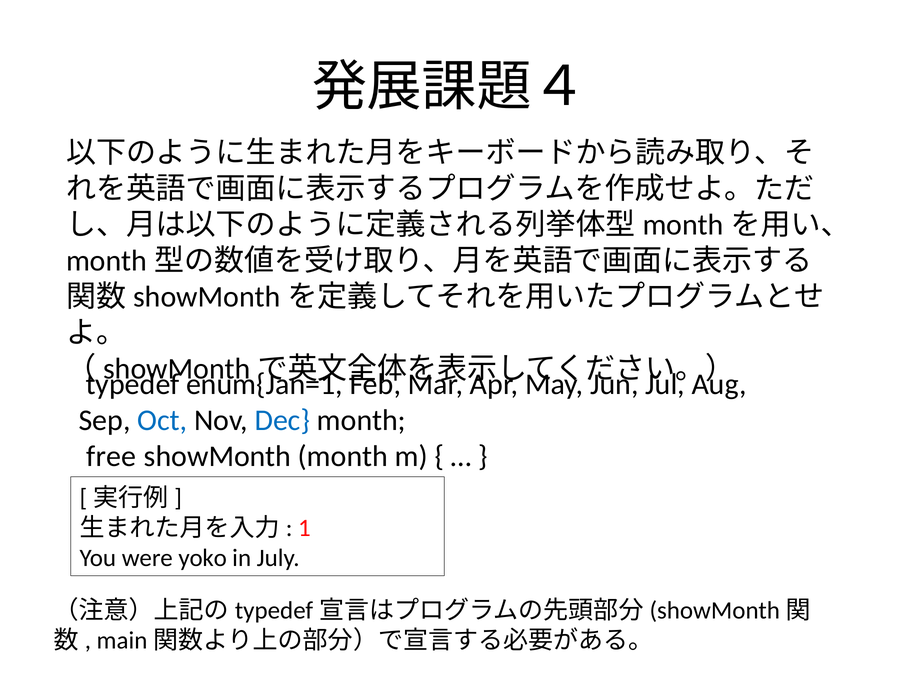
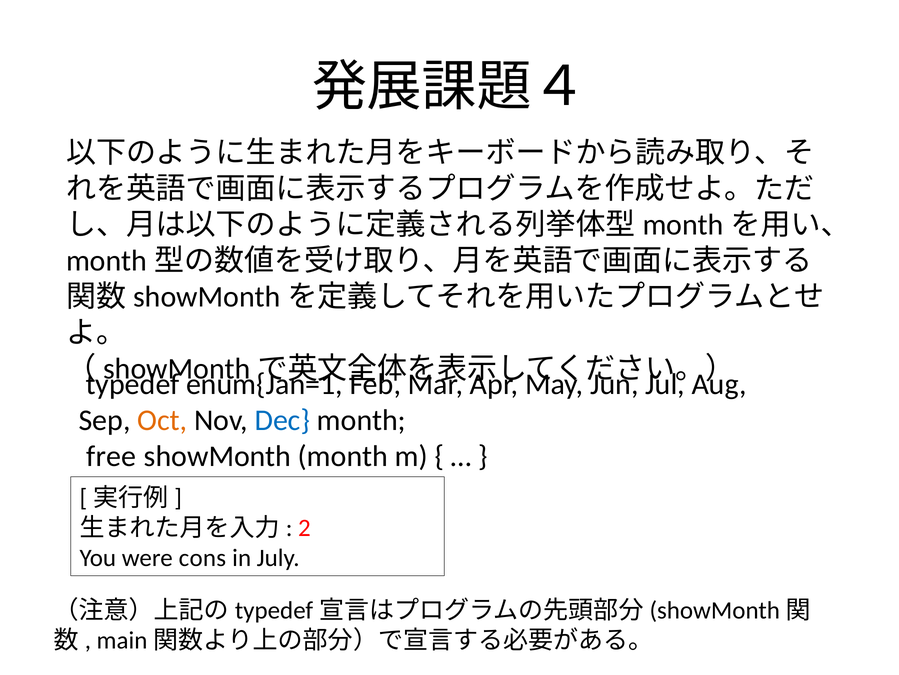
Oct colour: blue -> orange
1: 1 -> 2
yoko: yoko -> cons
